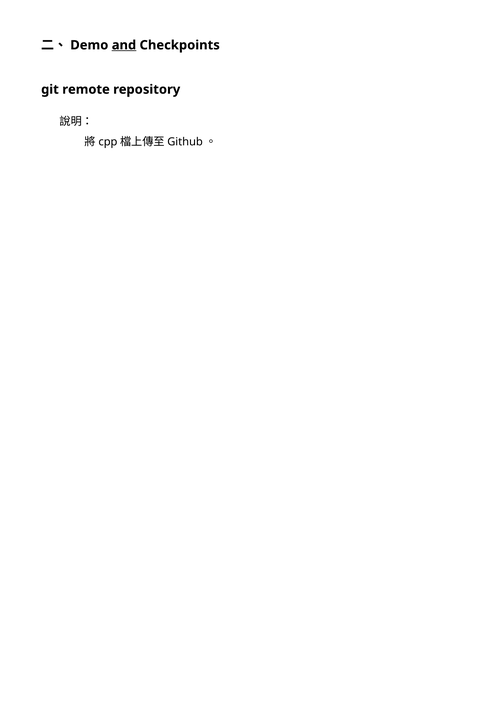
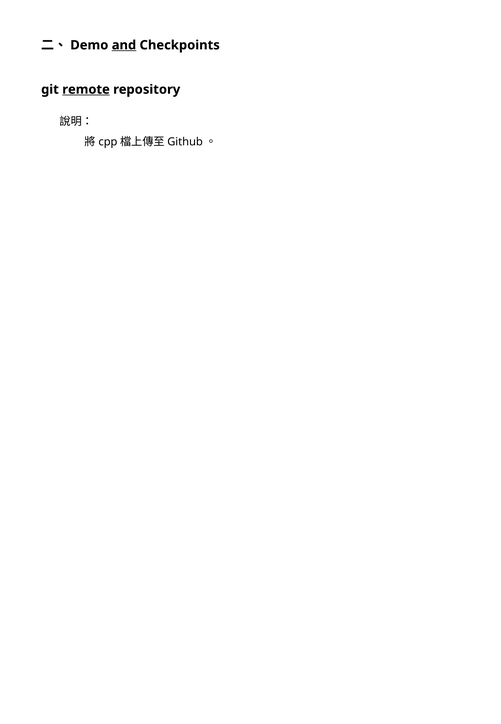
remote underline: none -> present
